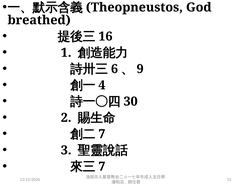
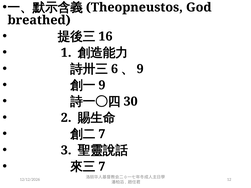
4 at (102, 85): 4 -> 9
